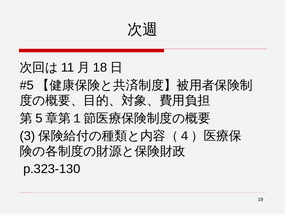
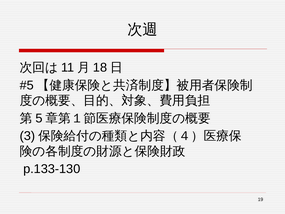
p.323-130: p.323-130 -> p.133-130
